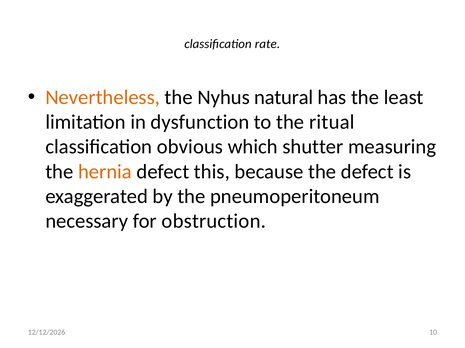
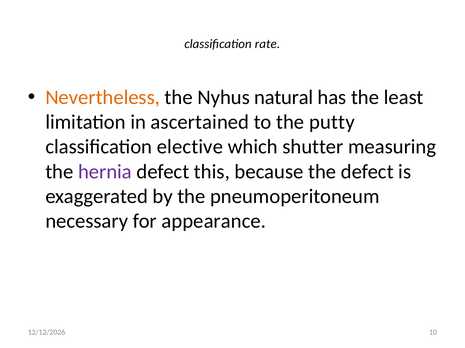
dysfunction: dysfunction -> ascertained
ritual: ritual -> putty
obvious: obvious -> elective
hernia colour: orange -> purple
obstruction: obstruction -> appearance
